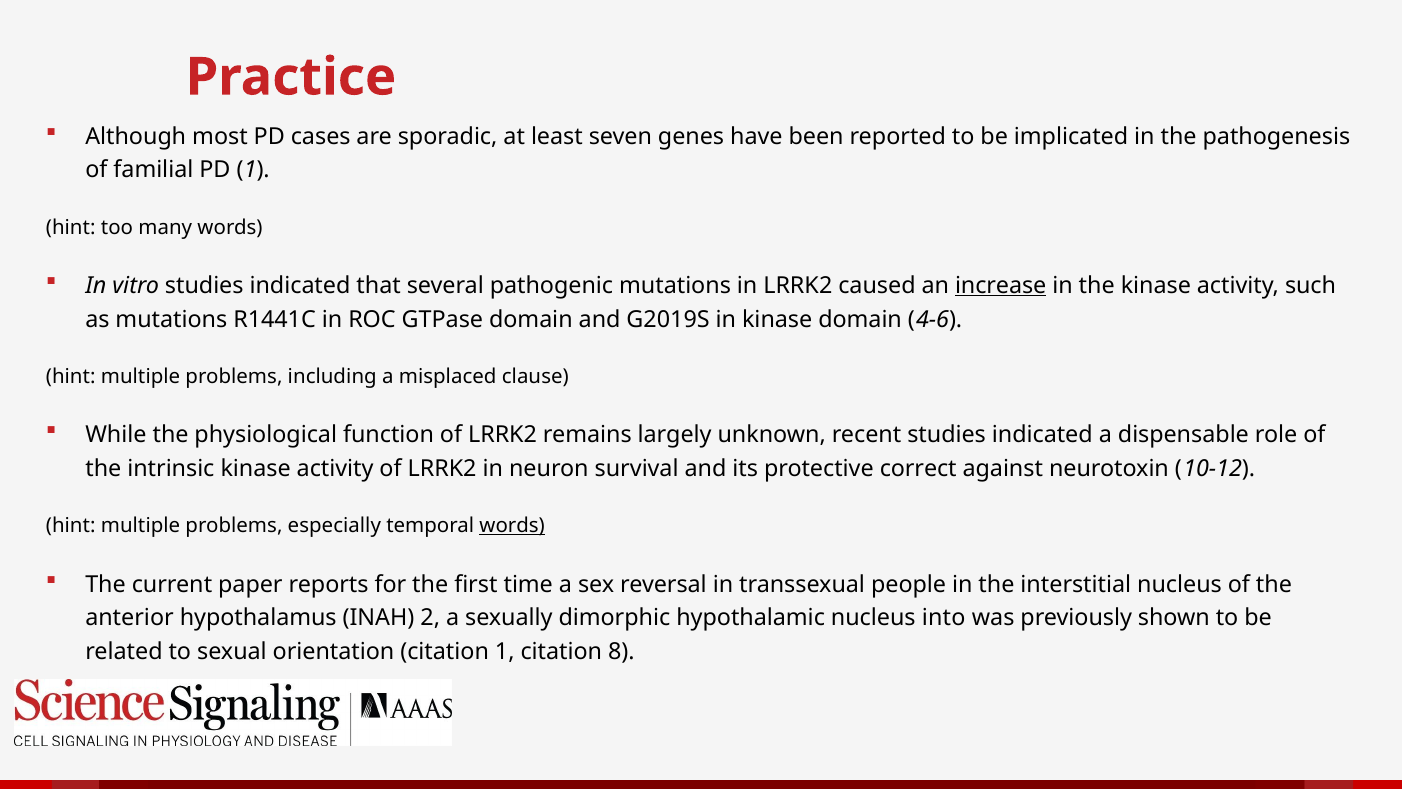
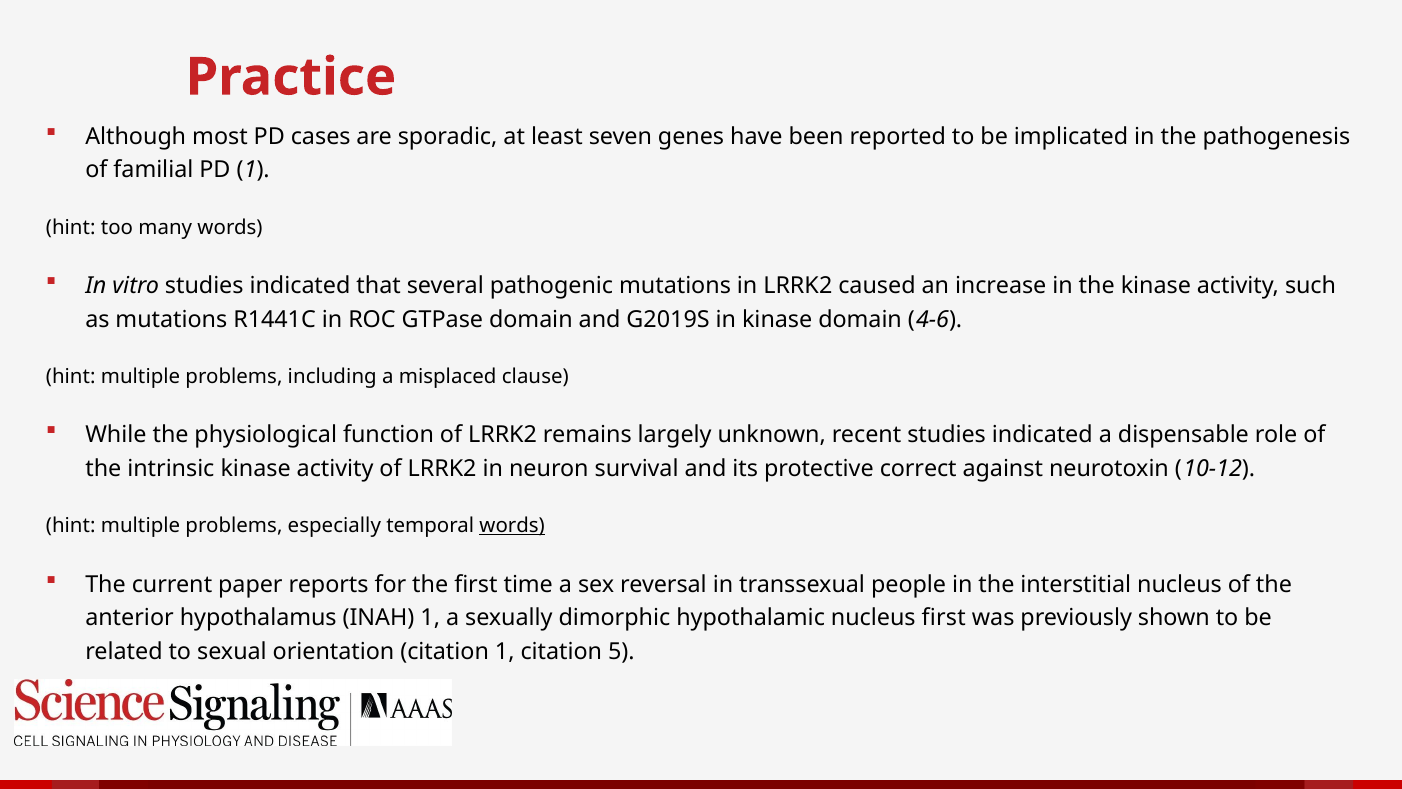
increase underline: present -> none
INAH 2: 2 -> 1
nucleus into: into -> first
8: 8 -> 5
